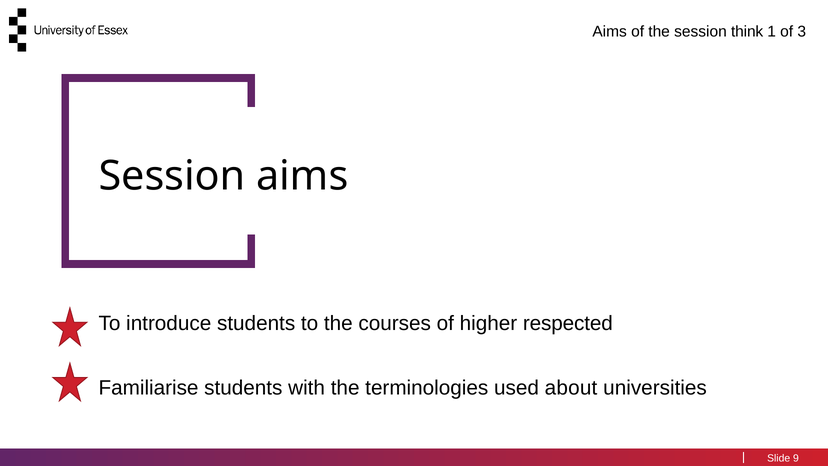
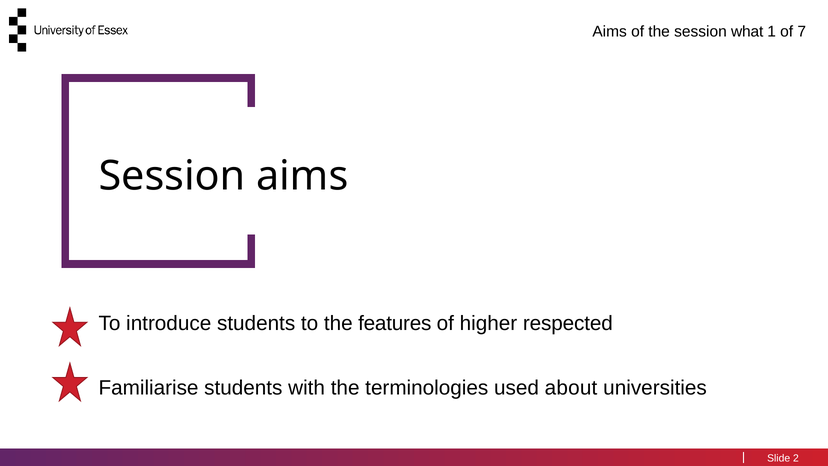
think: think -> what
3: 3 -> 7
courses: courses -> features
9: 9 -> 2
